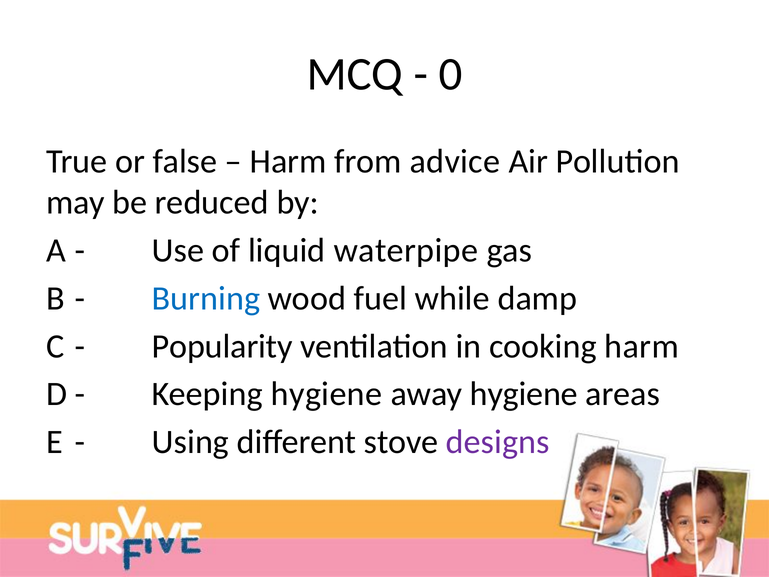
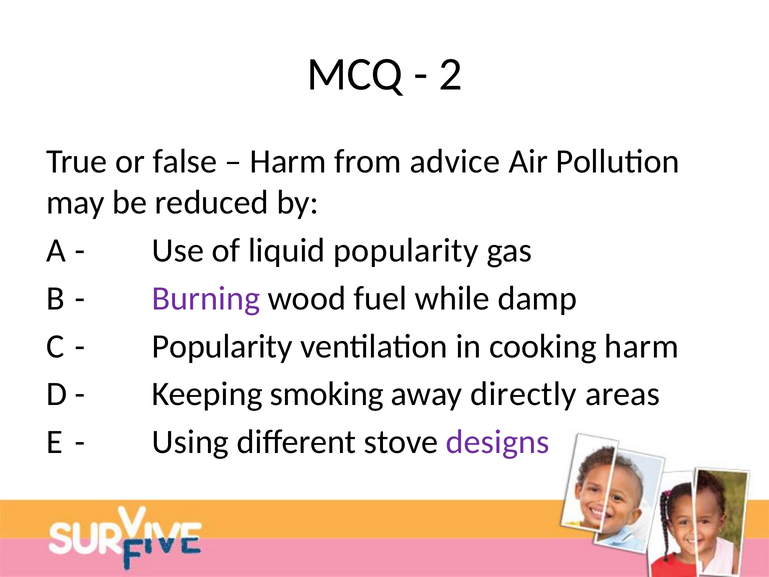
0: 0 -> 2
liquid waterpipe: waterpipe -> popularity
Burning colour: blue -> purple
Keeping hygiene: hygiene -> smoking
away hygiene: hygiene -> directly
